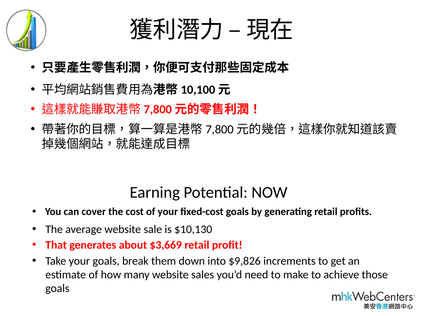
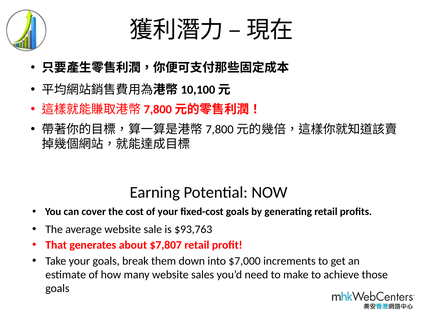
$10,130: $10,130 -> $93,763
$3,669: $3,669 -> $7,807
$9,826: $9,826 -> $7,000
